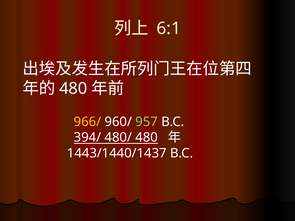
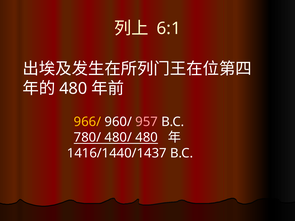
957 colour: light green -> pink
394/: 394/ -> 780/
1443/1440/1437: 1443/1440/1437 -> 1416/1440/1437
